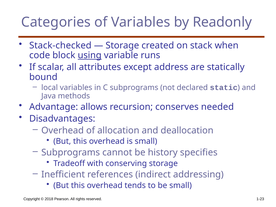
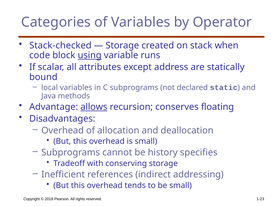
Readonly: Readonly -> Operator
allows underline: none -> present
needed: needed -> floating
